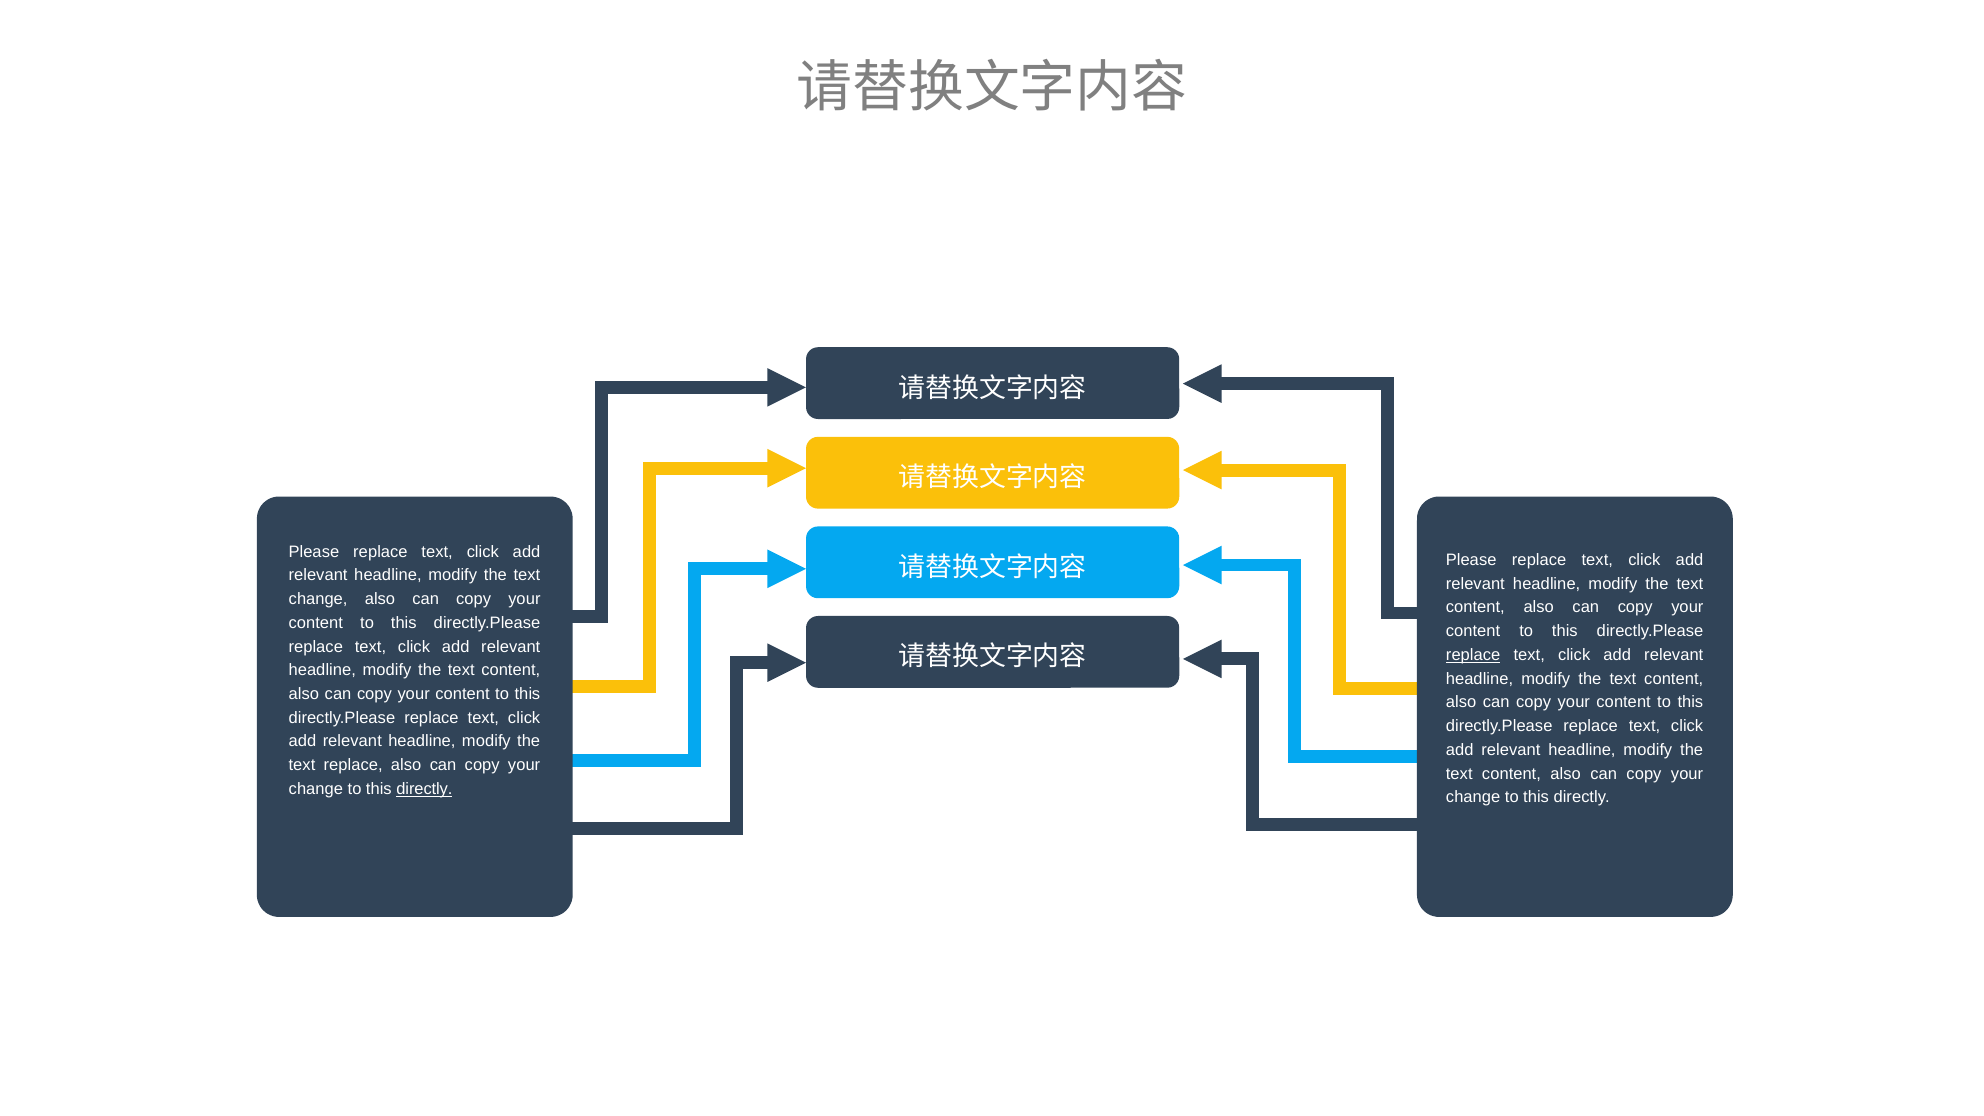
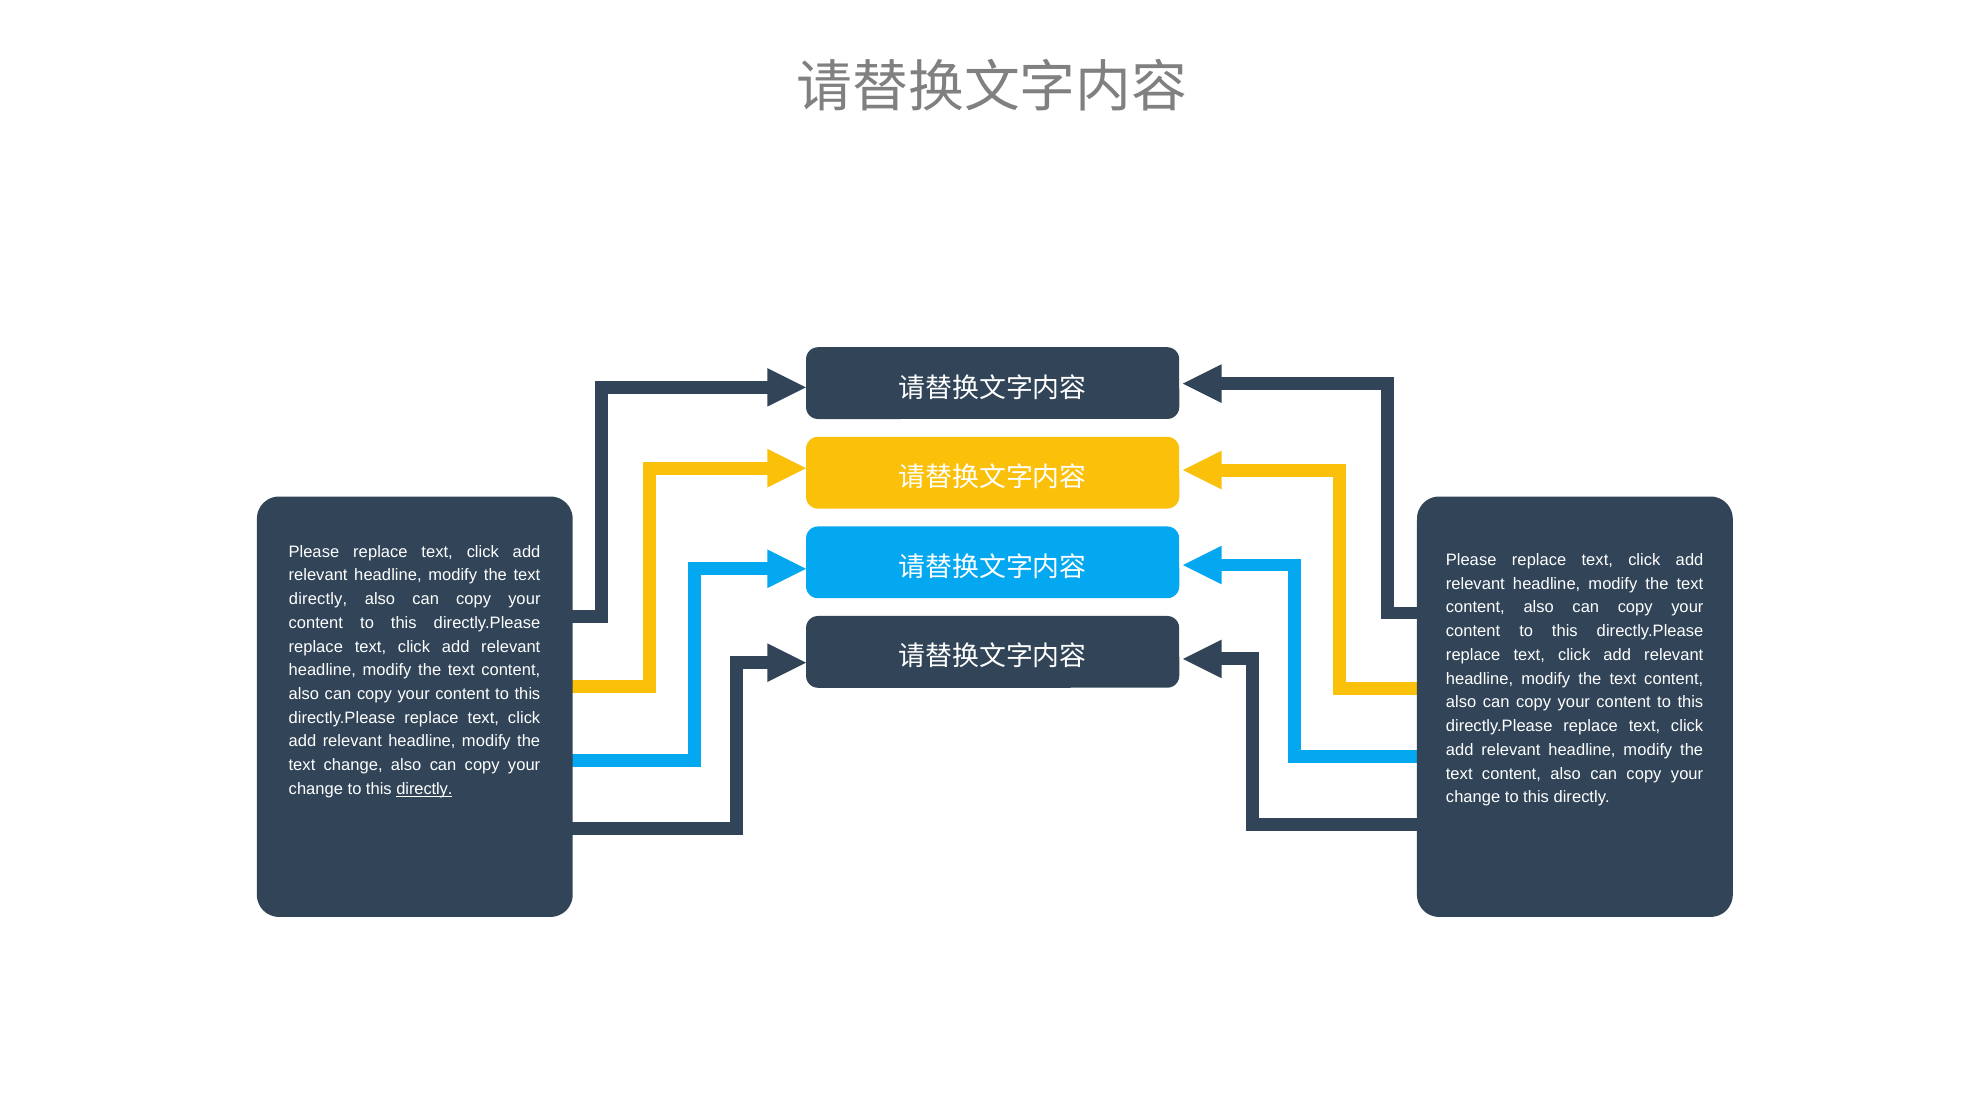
change at (318, 599): change -> directly
replace at (1473, 655) underline: present -> none
text replace: replace -> change
